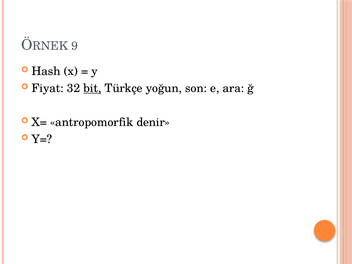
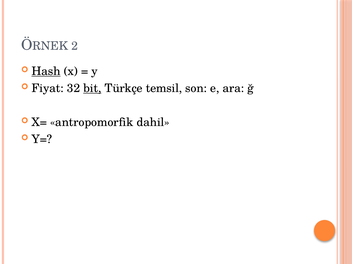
9: 9 -> 2
Hash underline: none -> present
yoğun: yoğun -> temsil
denir: denir -> dahil
